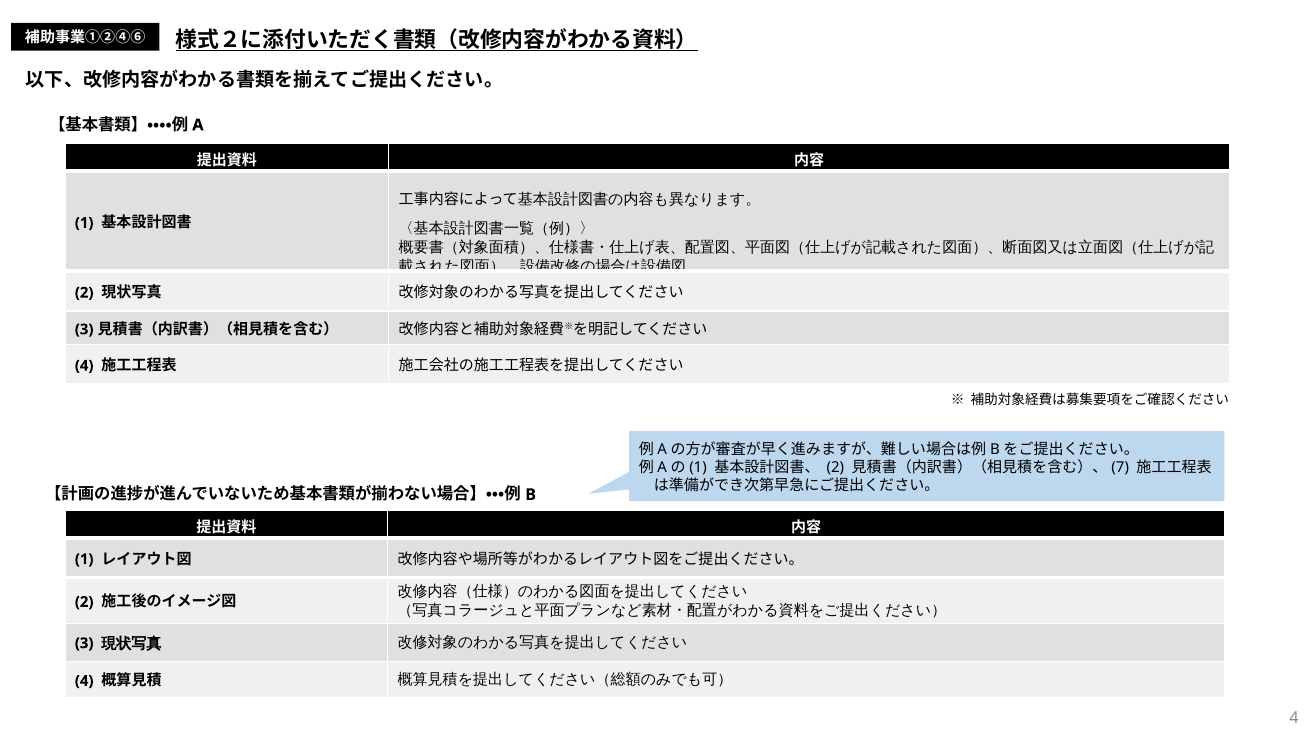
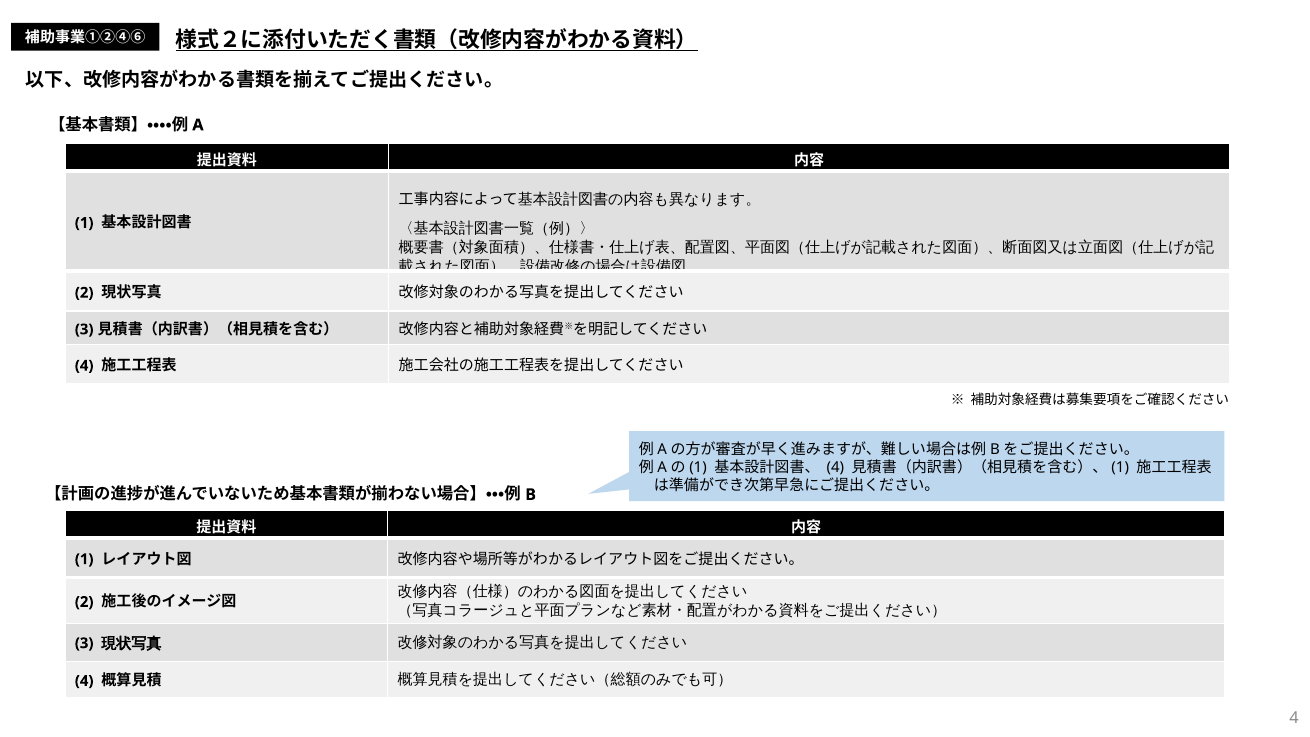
2 at (835, 467): 2 -> 4
7 at (1120, 467): 7 -> 1
